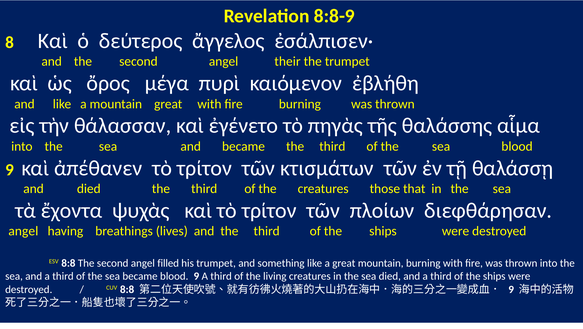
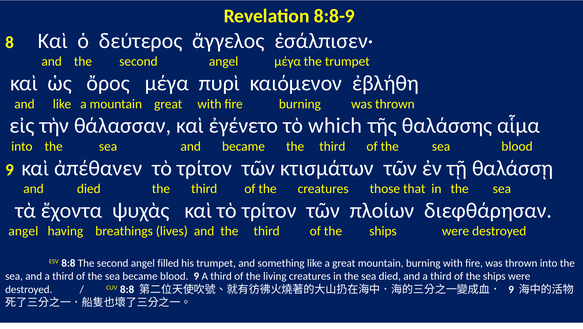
angel their: their -> μέγα
πηγὰς: πηγὰς -> which
